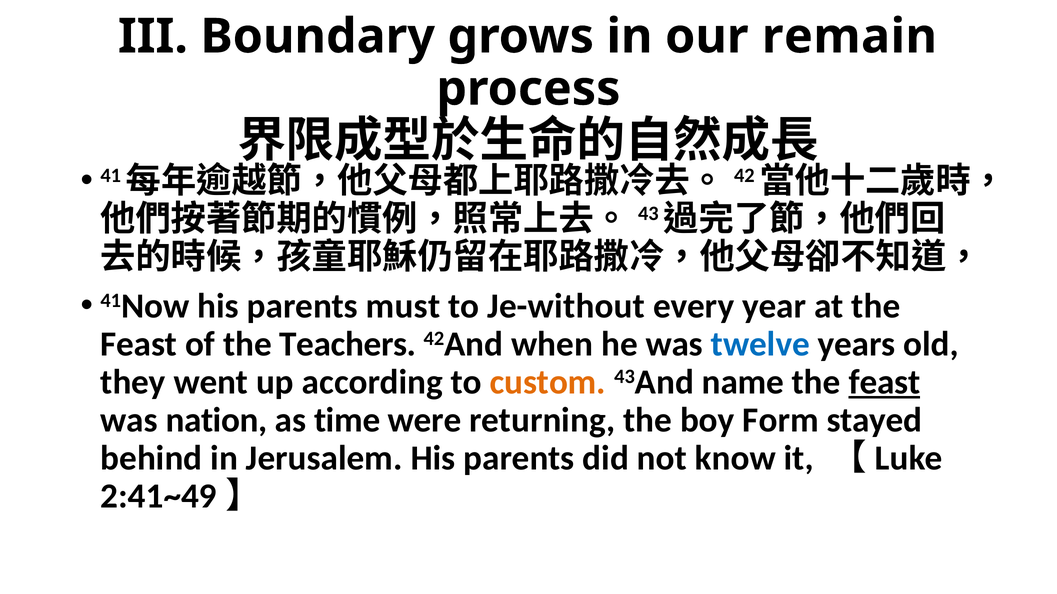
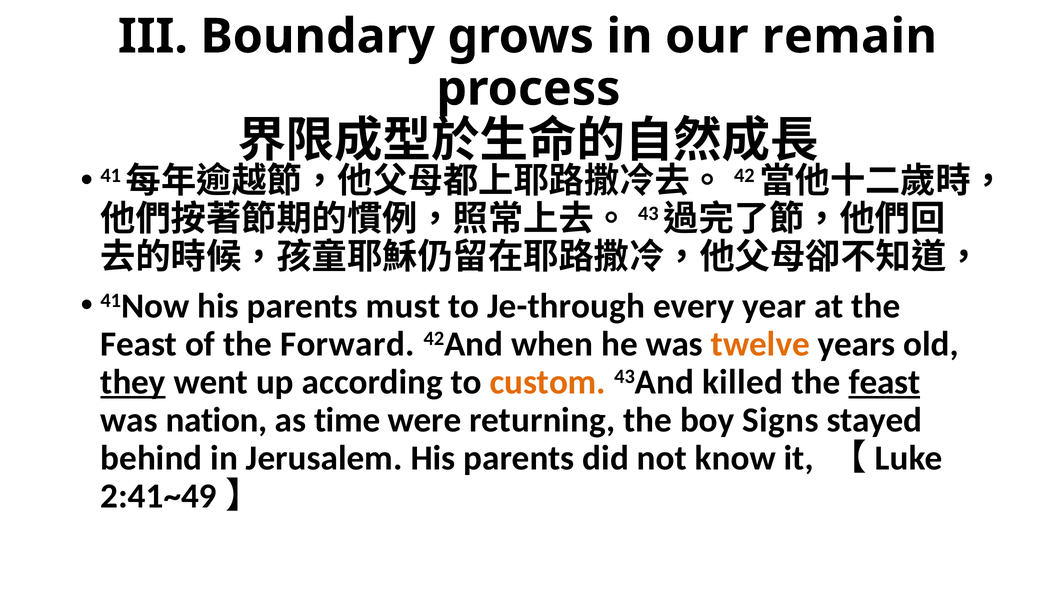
Je-without: Je-without -> Je-through
Teachers: Teachers -> Forward
twelve colour: blue -> orange
they underline: none -> present
name: name -> killed
Form: Form -> Signs
